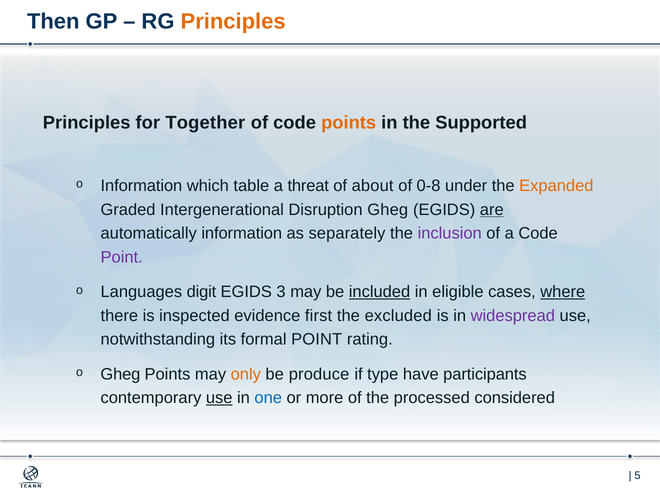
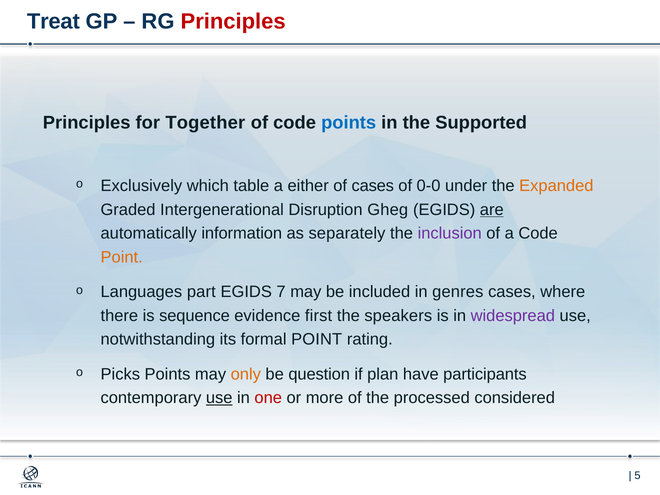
Then: Then -> Treat
Principles at (233, 21) colour: orange -> red
points at (349, 123) colour: orange -> blue
Information at (141, 186): Information -> Exclusively
threat: threat -> either
of about: about -> cases
0-8: 0-8 -> 0-0
Point at (122, 257) colour: purple -> orange
digit: digit -> part
3: 3 -> 7
included underline: present -> none
eligible: eligible -> genres
where underline: present -> none
inspected: inspected -> sequence
excluded: excluded -> speakers
Gheg at (120, 374): Gheg -> Picks
produce: produce -> question
type: type -> plan
one colour: blue -> red
